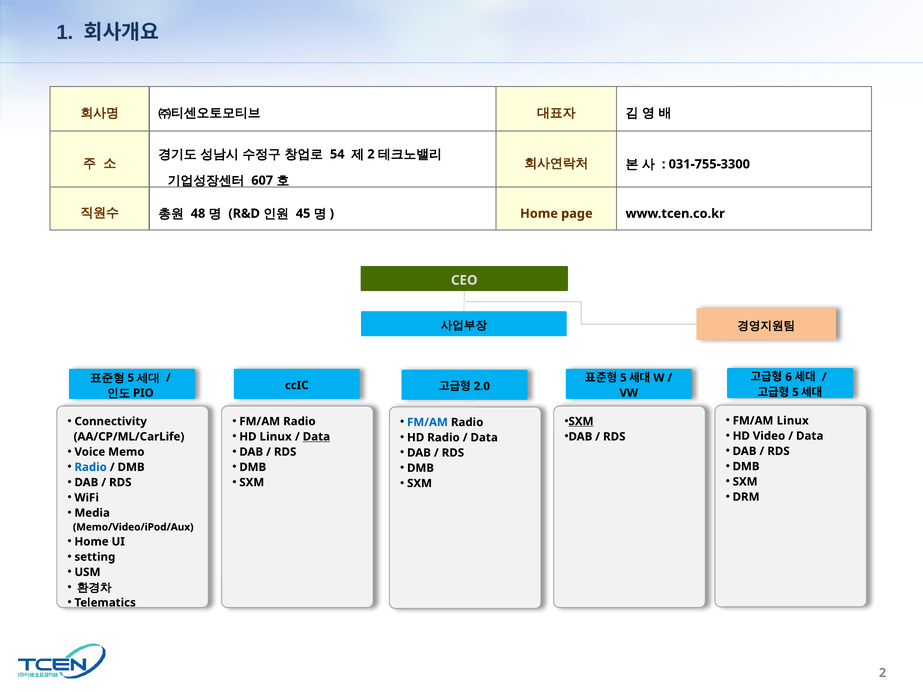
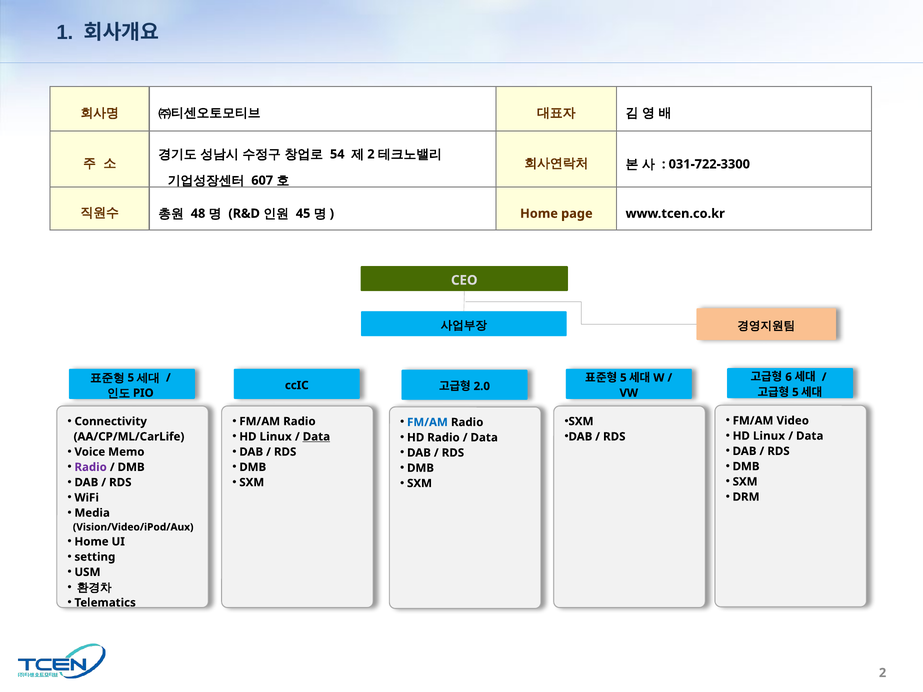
031-755-3300: 031-755-3300 -> 031-722-3300
FM/AM Linux: Linux -> Video
SXM at (581, 422) underline: present -> none
Video at (769, 436): Video -> Linux
Radio at (91, 467) colour: blue -> purple
Memo/Video/iPod/Aux: Memo/Video/iPod/Aux -> Vision/Video/iPod/Aux
